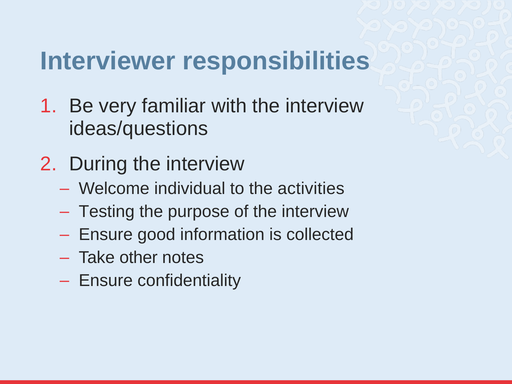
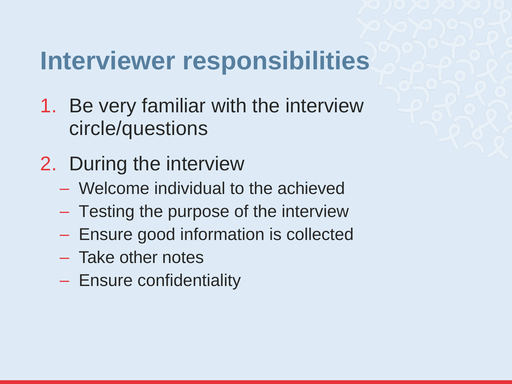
ideas/questions: ideas/questions -> circle/questions
activities: activities -> achieved
